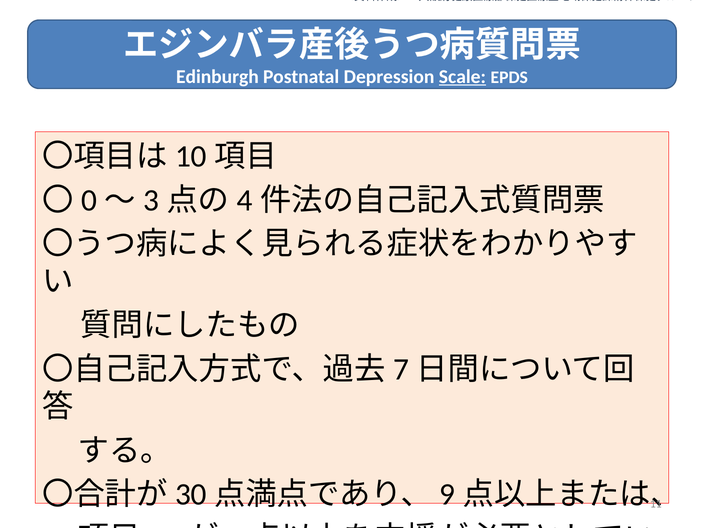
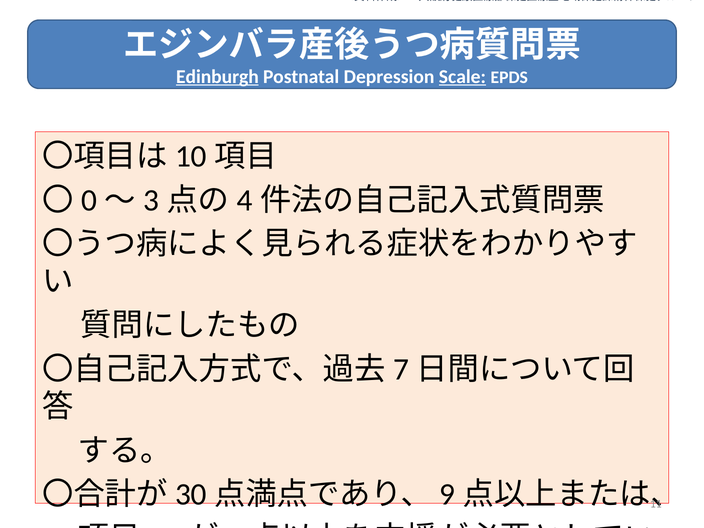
Edinburgh underline: none -> present
